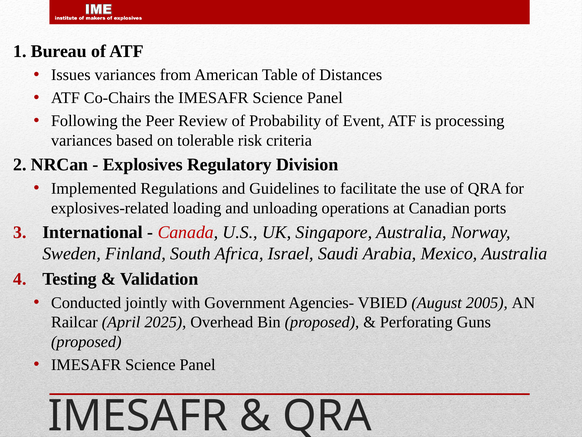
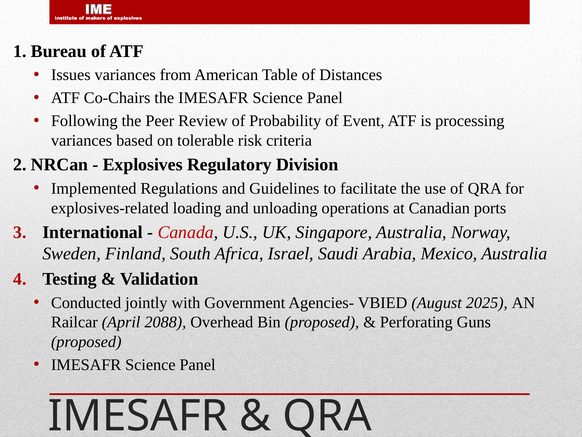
2005: 2005 -> 2025
2025: 2025 -> 2088
